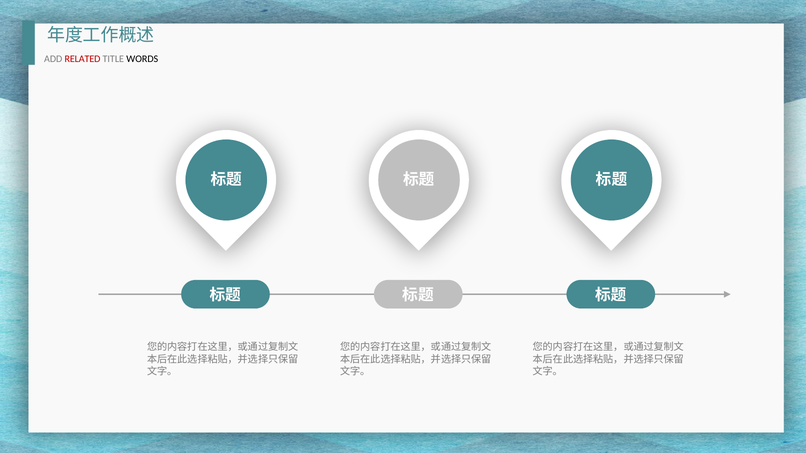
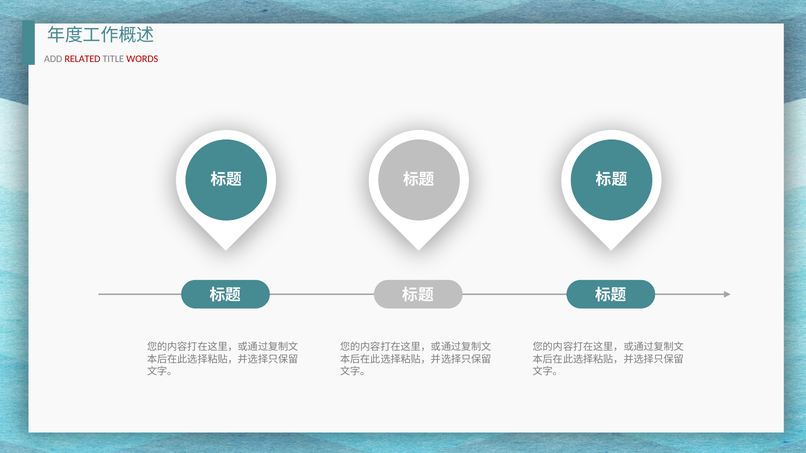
WORDS colour: black -> red
